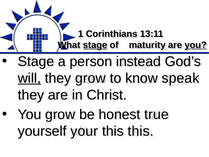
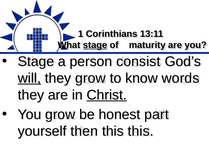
you at (196, 45) underline: present -> none
instead: instead -> consist
speak: speak -> words
Christ underline: none -> present
true: true -> part
your: your -> then
